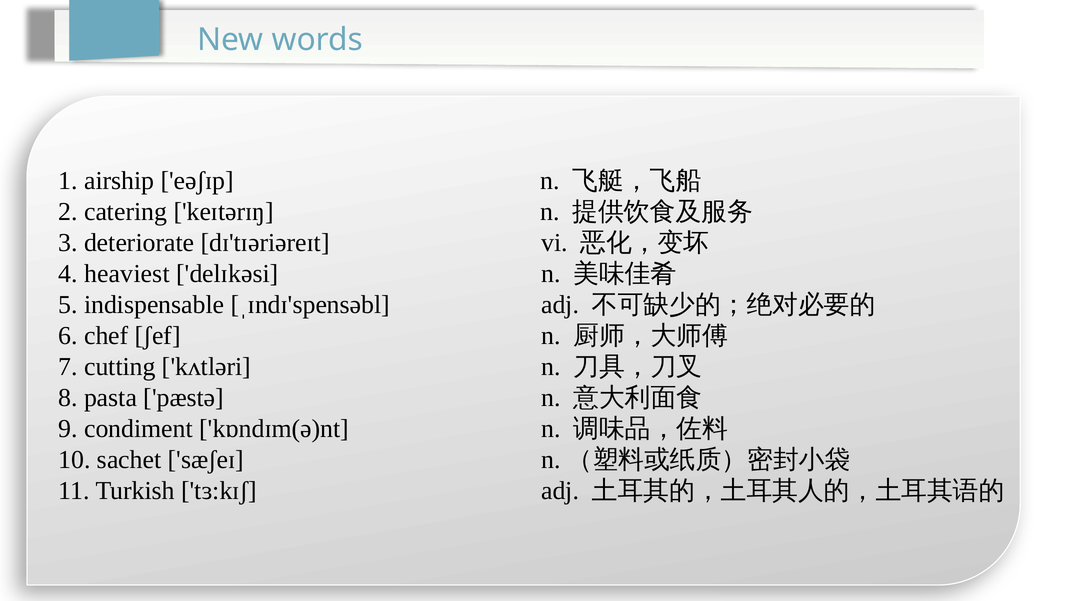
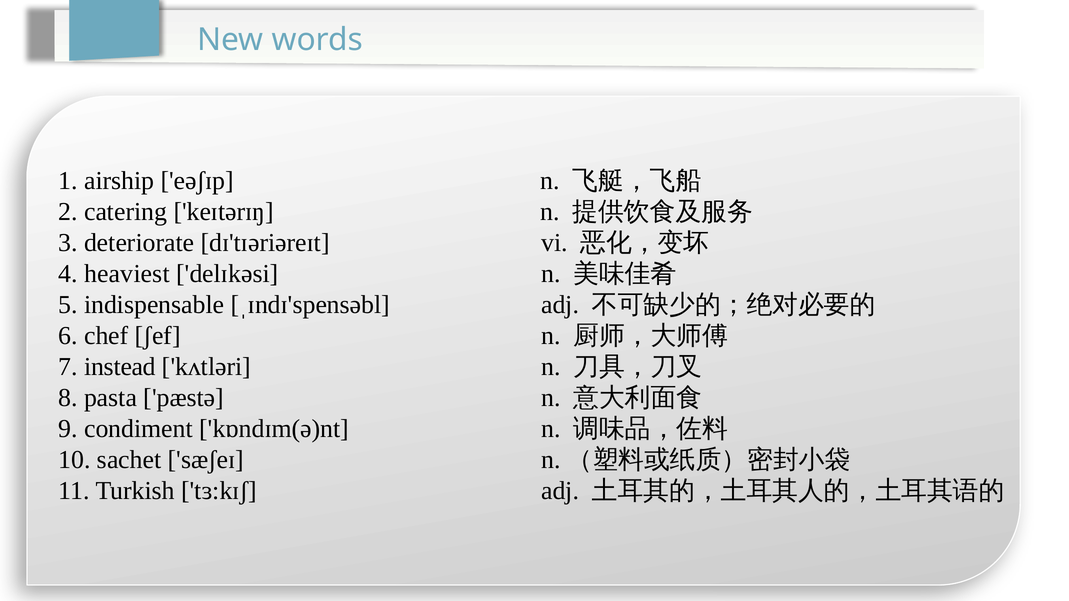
cutting: cutting -> instead
